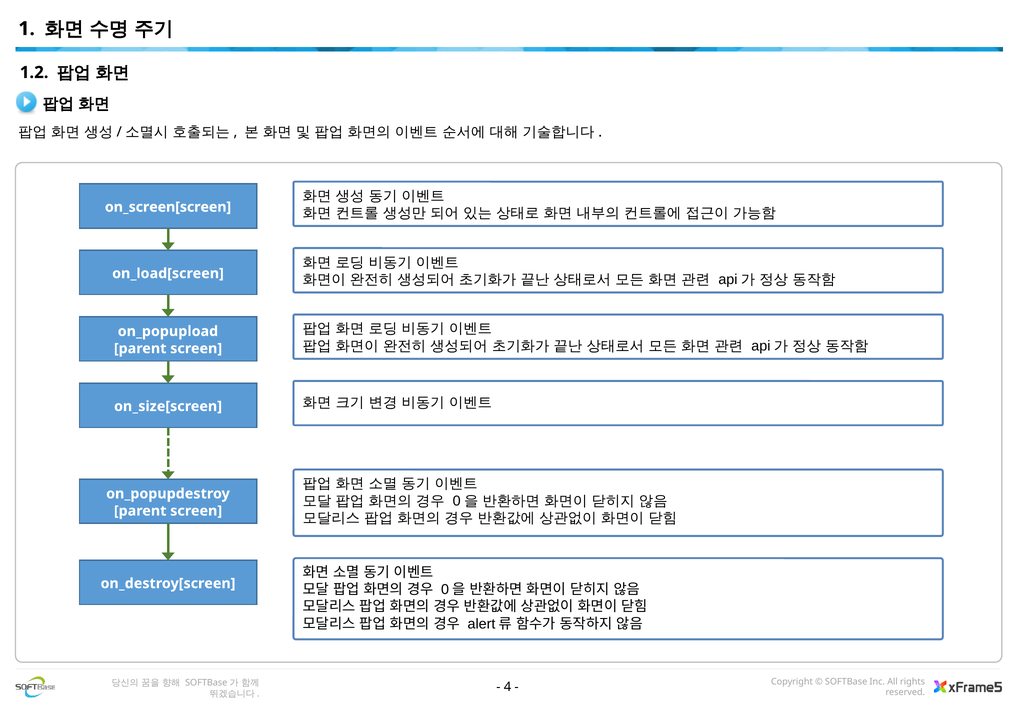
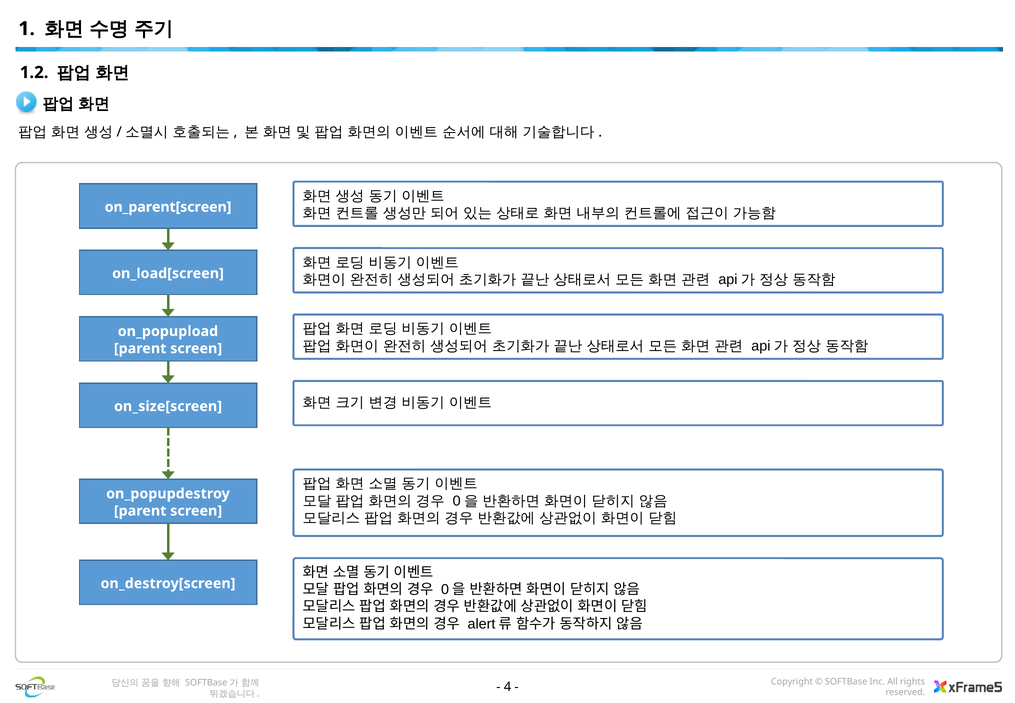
on_screen[screen: on_screen[screen -> on_parent[screen
